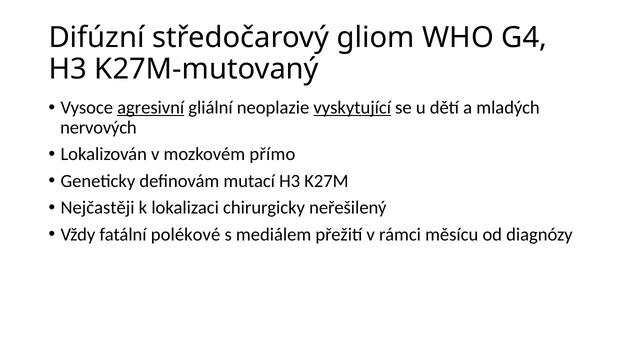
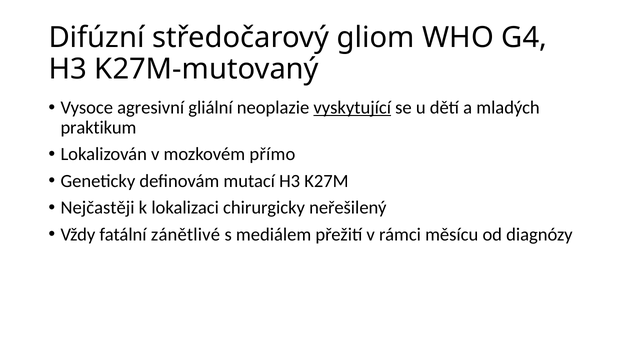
agresivní underline: present -> none
nervových: nervových -> praktikum
polékové: polékové -> zánětlivé
